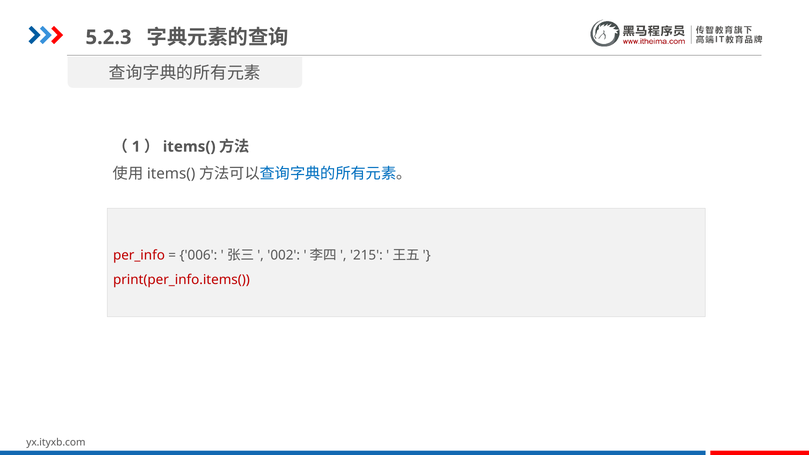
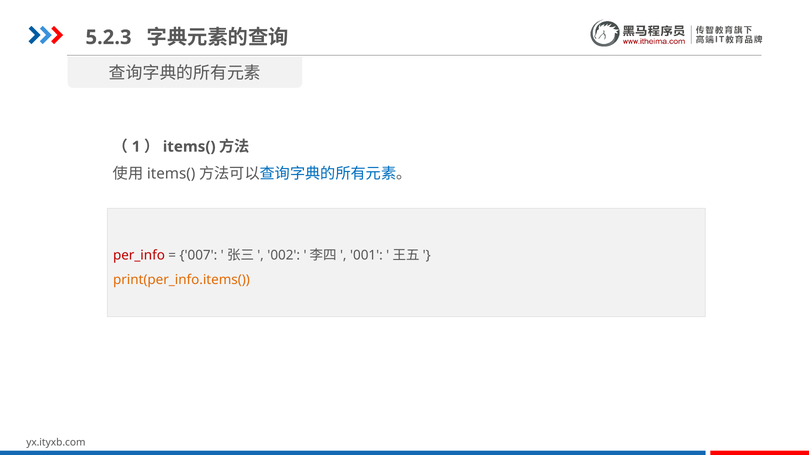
006: 006 -> 007
215: 215 -> 001
print(per_info.items( colour: red -> orange
